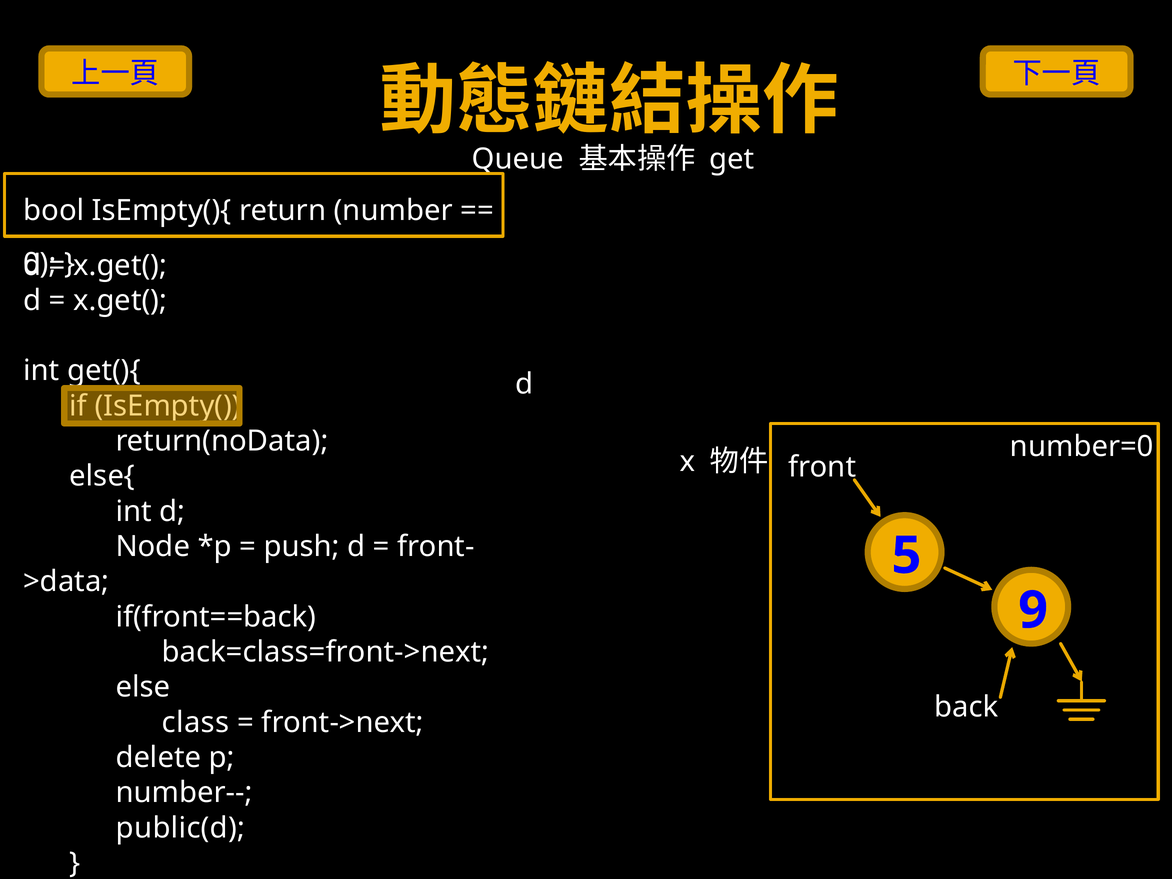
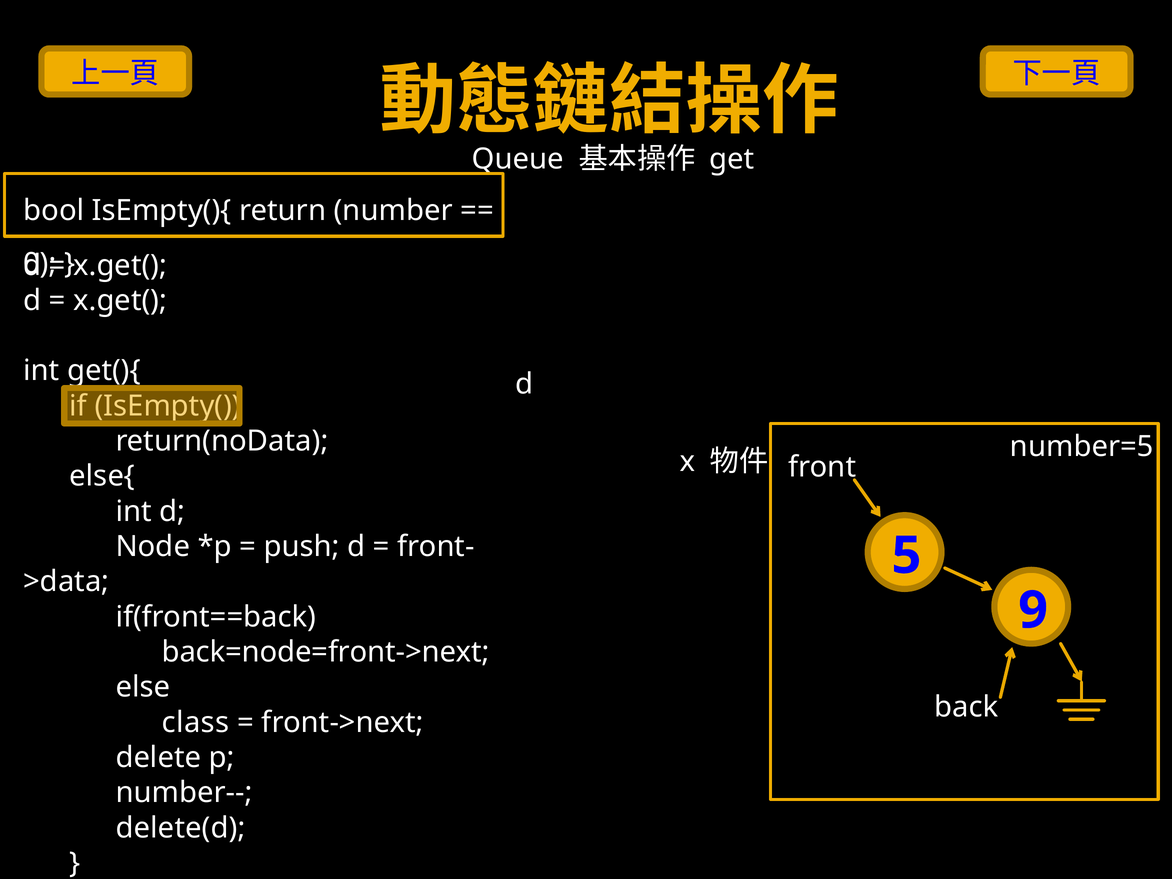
number=0: number=0 -> number=5
back=class=front->next: back=class=front->next -> back=node=front->next
public(d: public(d -> delete(d
